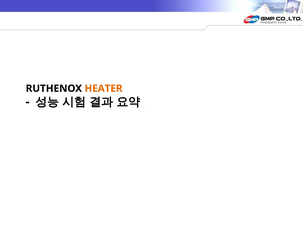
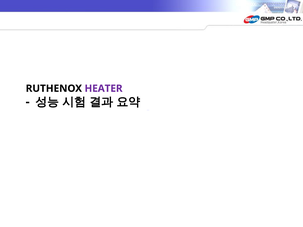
HEATER colour: orange -> purple
